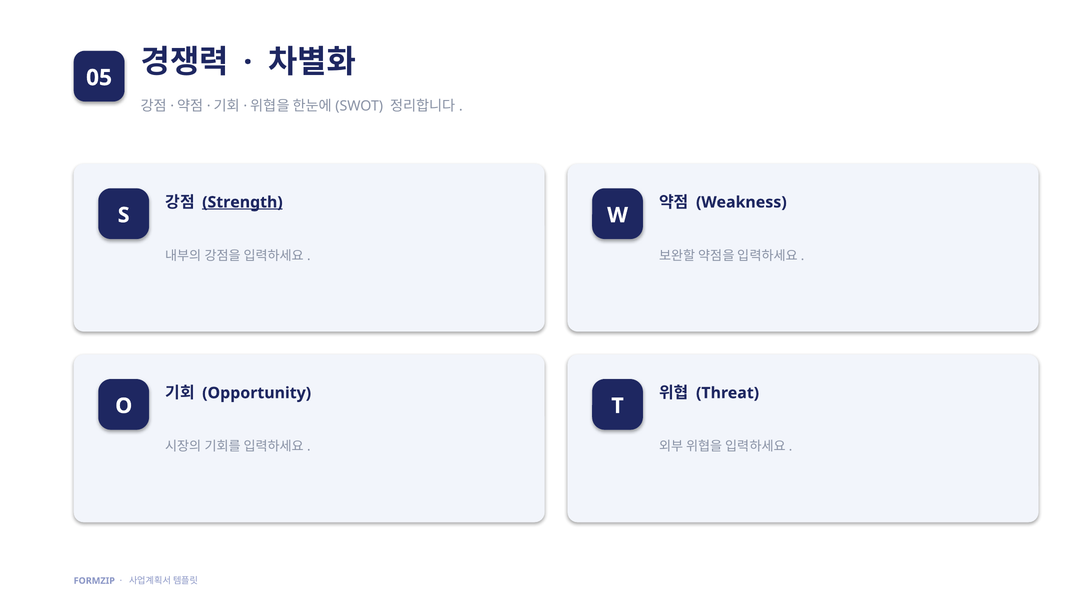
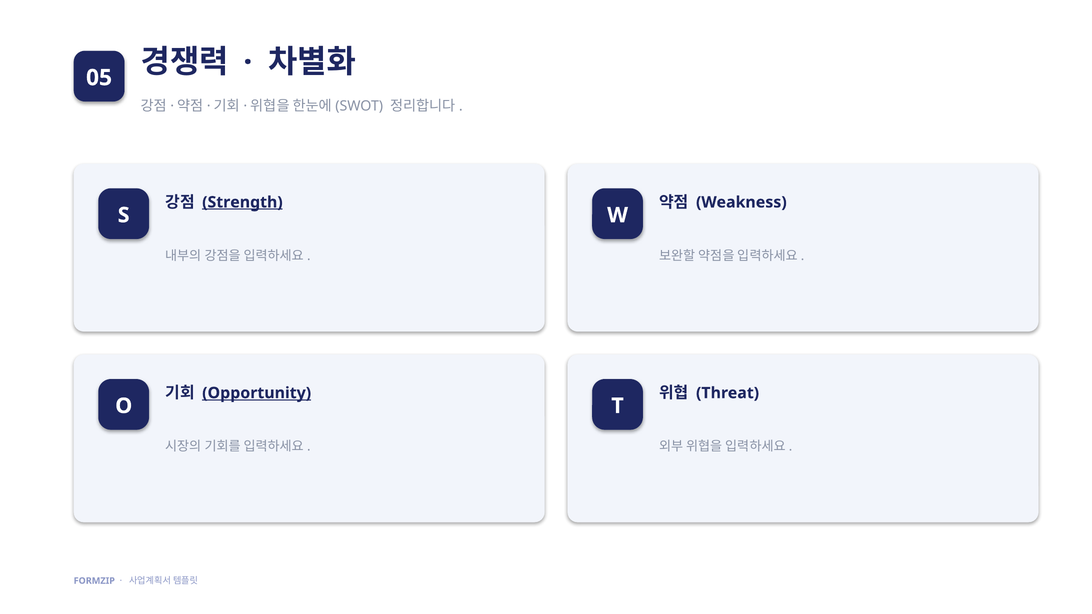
Opportunity underline: none -> present
